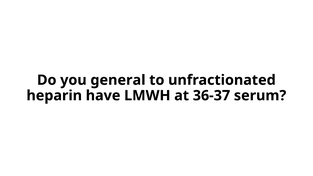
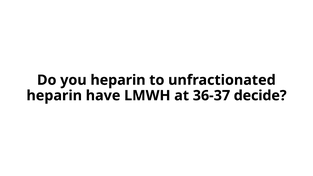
you general: general -> heparin
serum: serum -> decide
